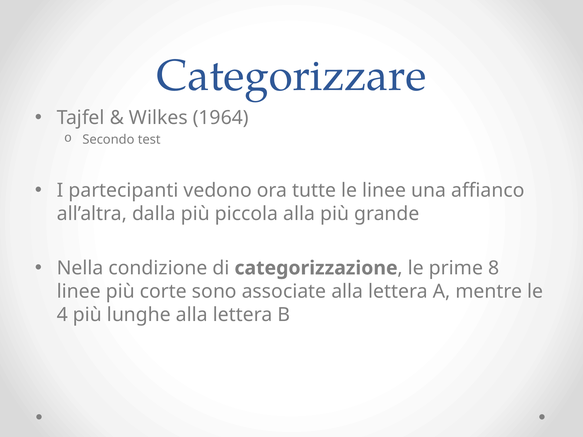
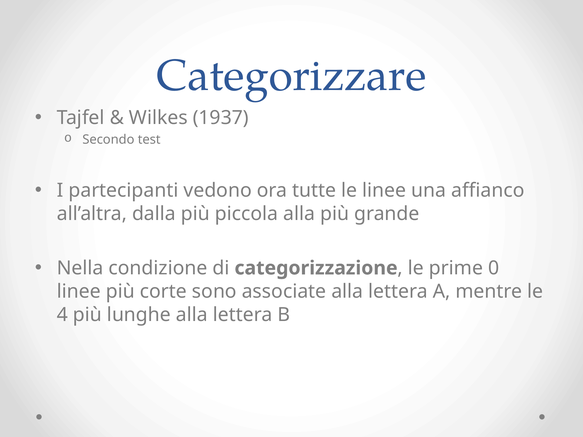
1964: 1964 -> 1937
8: 8 -> 0
